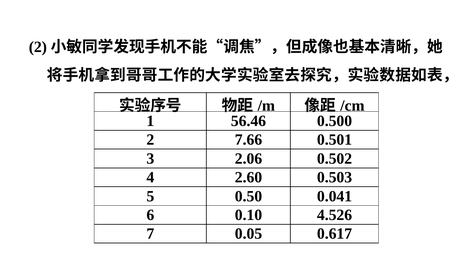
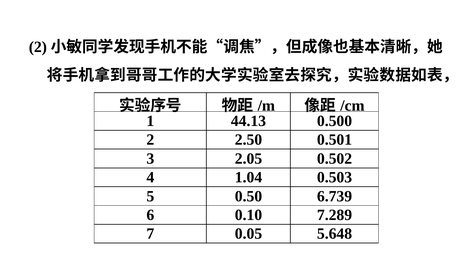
56.46: 56.46 -> 44.13
7.66: 7.66 -> 2.50
2.06: 2.06 -> 2.05
2.60: 2.60 -> 1.04
0.041: 0.041 -> 6.739
4.526: 4.526 -> 7.289
0.617: 0.617 -> 5.648
